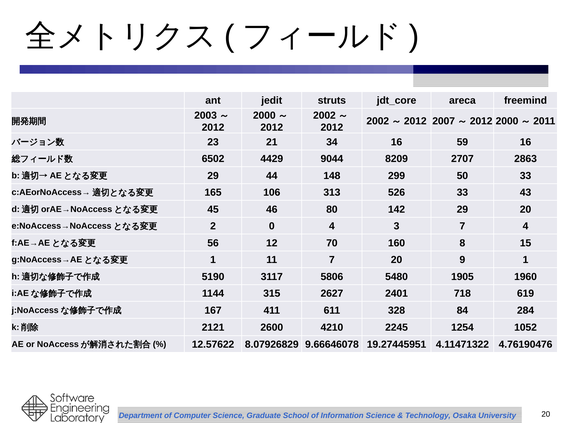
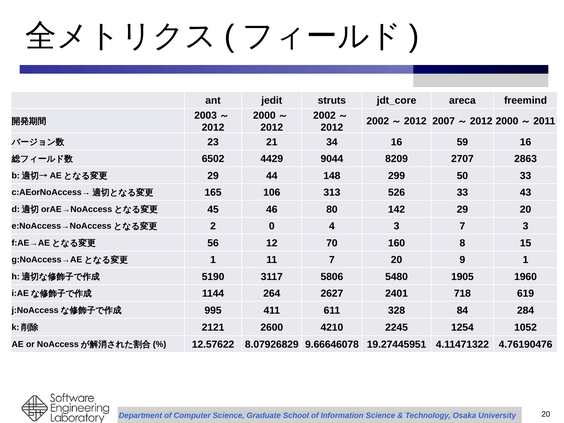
7 4: 4 -> 3
315: 315 -> 264
167: 167 -> 995
